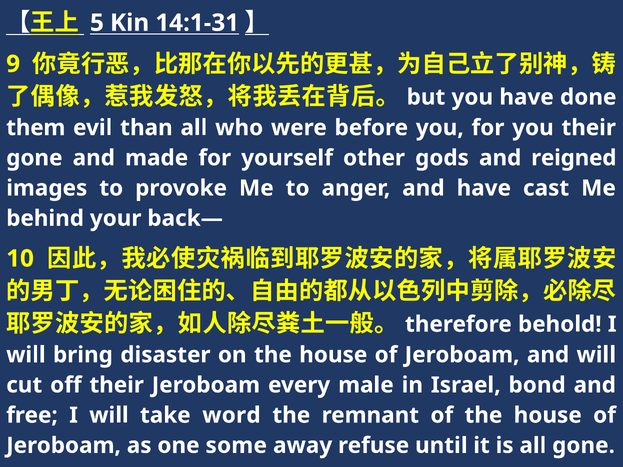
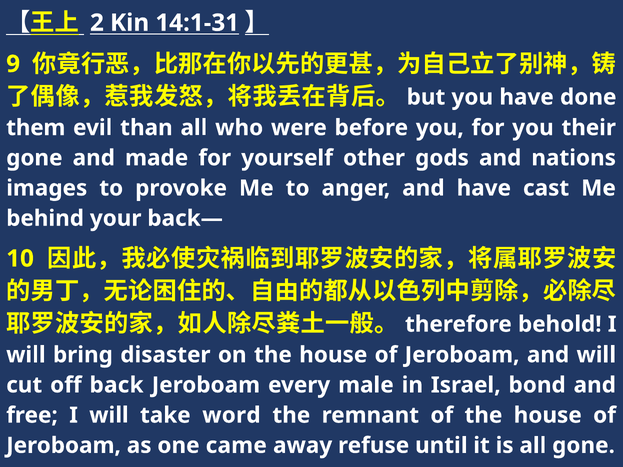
5: 5 -> 2
reigned: reigned -> nations
off their: their -> back
some: some -> came
